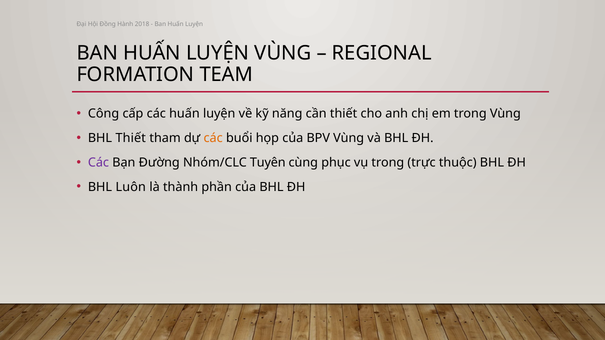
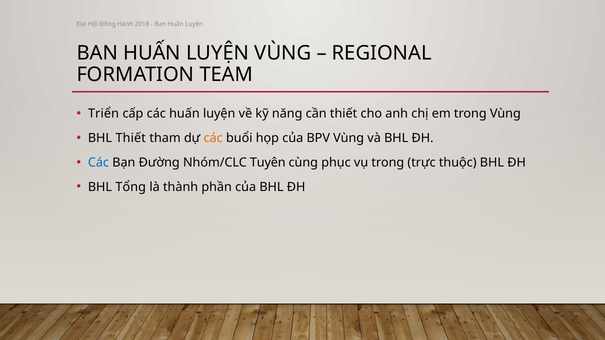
Công: Công -> Triển
Các at (98, 163) colour: purple -> blue
Luôn: Luôn -> Tổng
